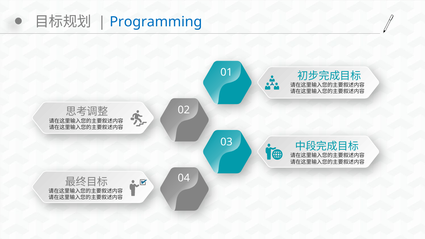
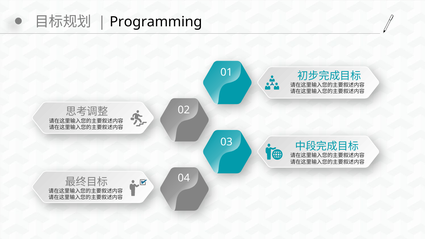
Programming colour: blue -> black
